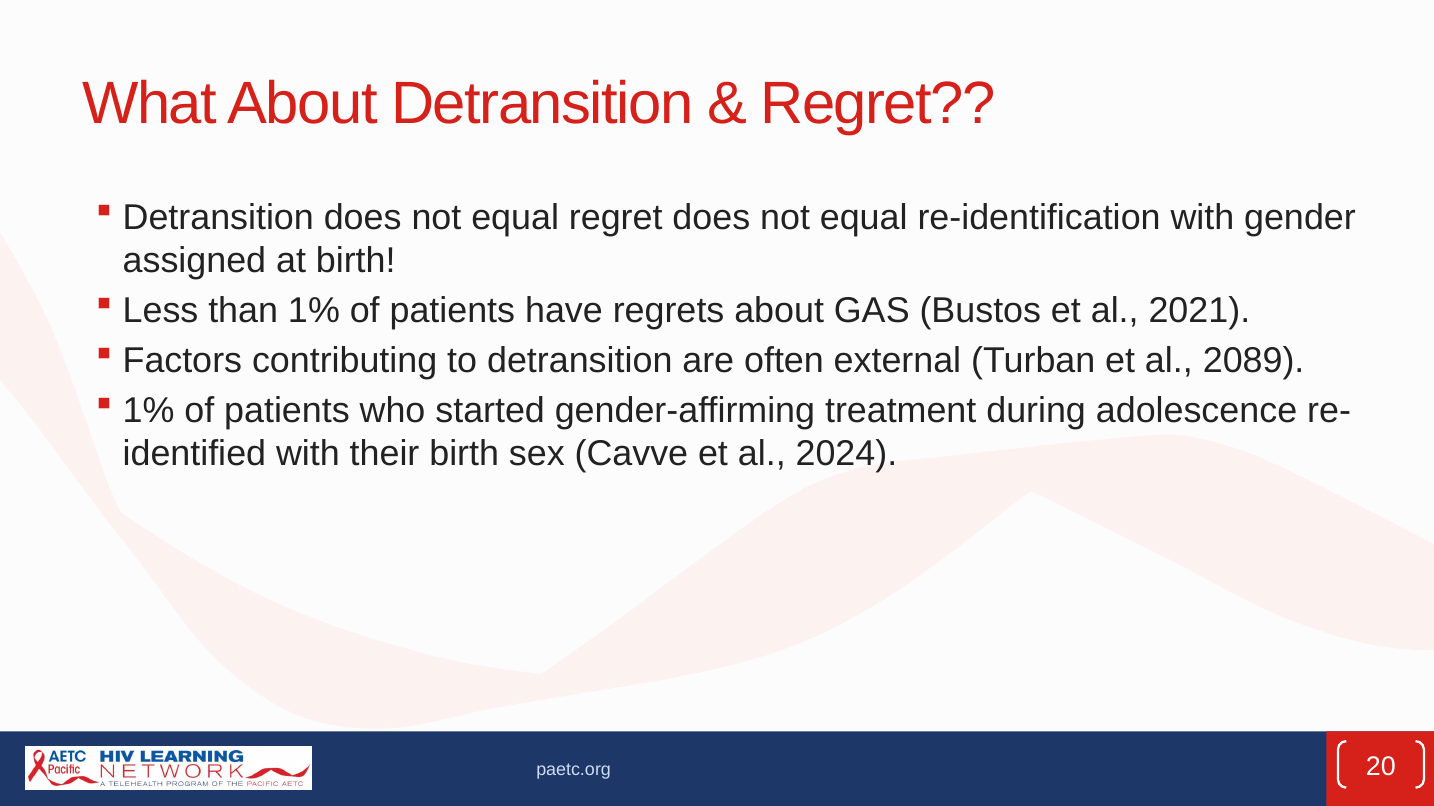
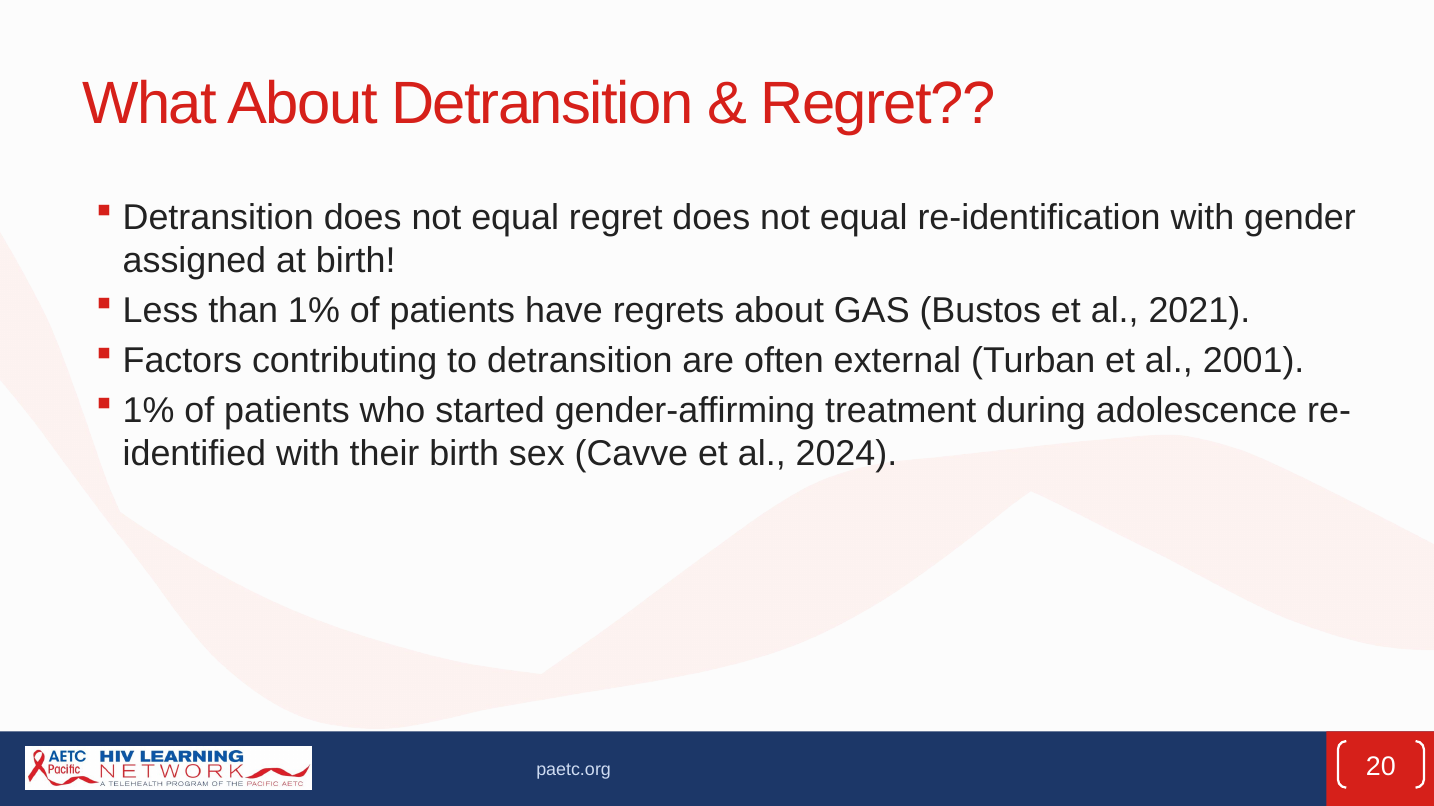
2089: 2089 -> 2001
